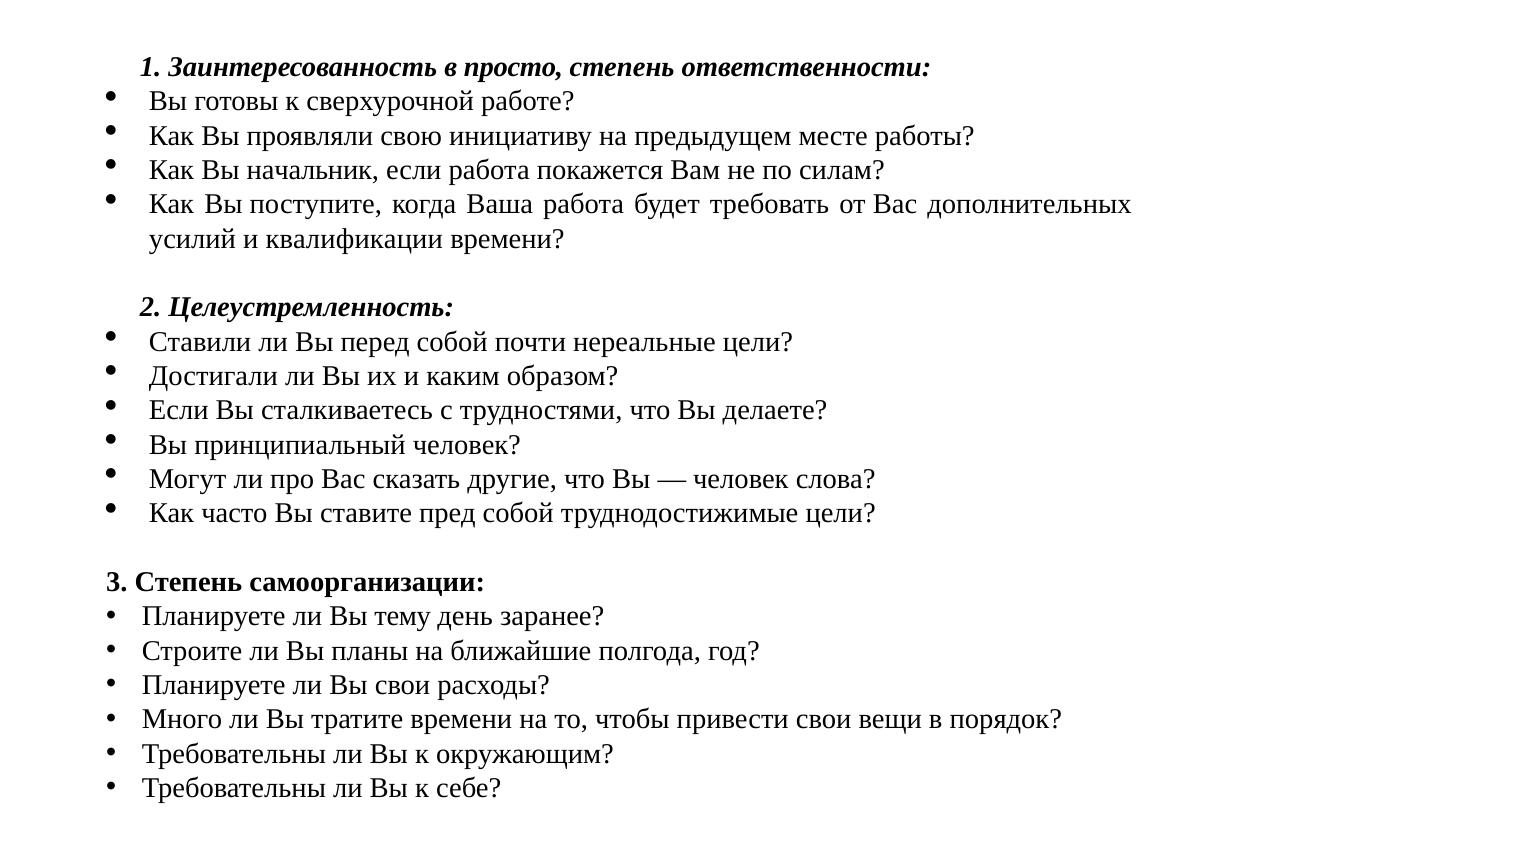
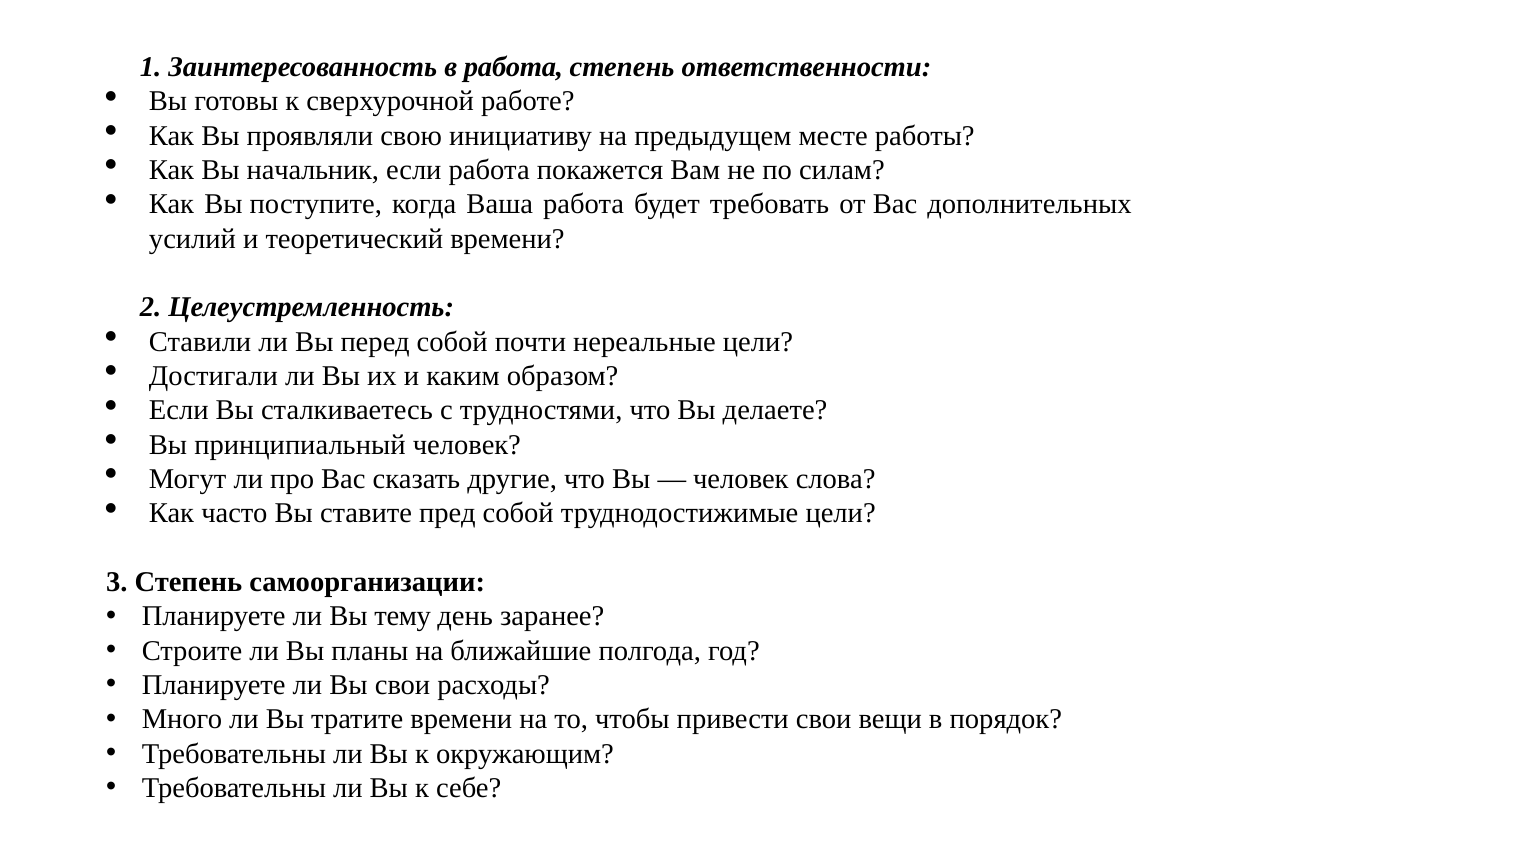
в просто: просто -> работа
квалификации: квалификации -> теоретический
